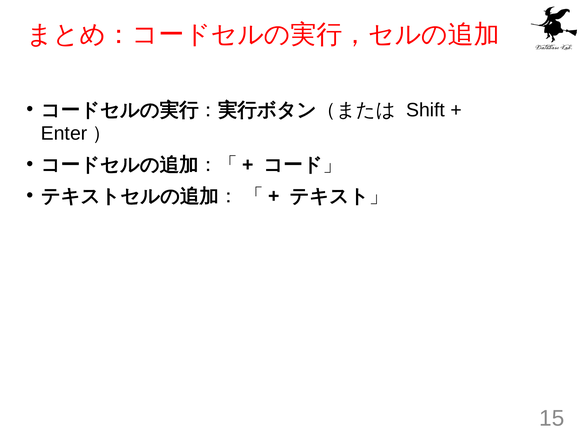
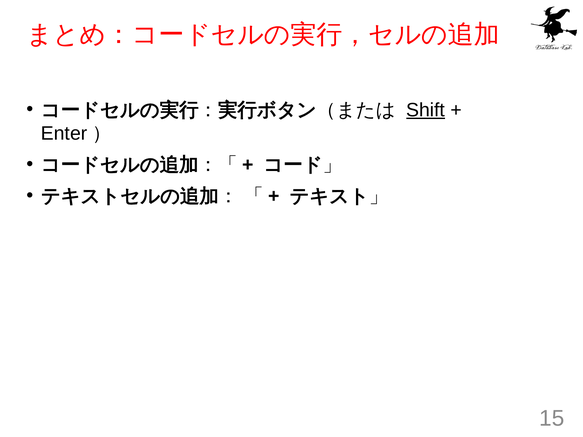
Shift underline: none -> present
